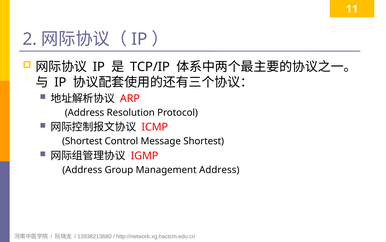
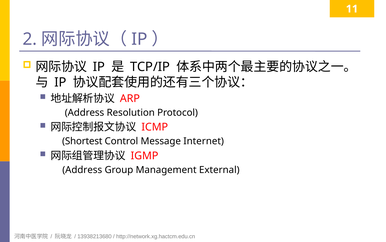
Message Shortest: Shortest -> Internet
Management Address: Address -> External
